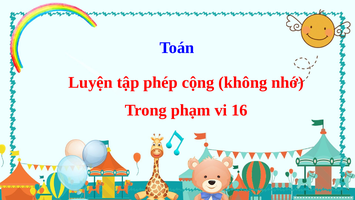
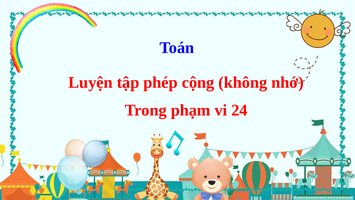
16: 16 -> 24
